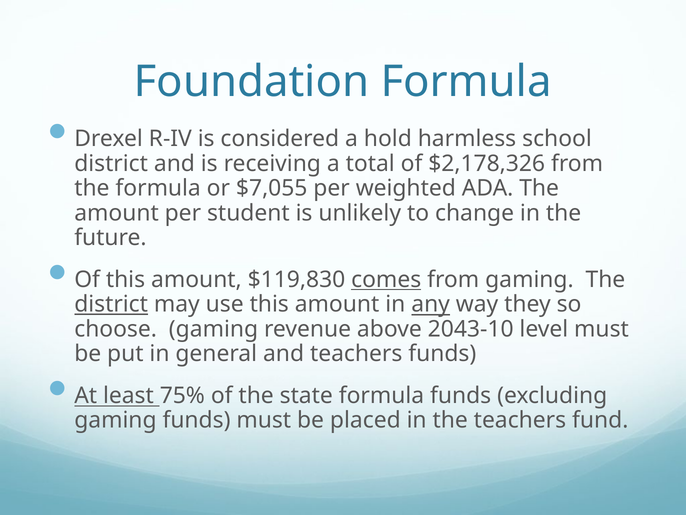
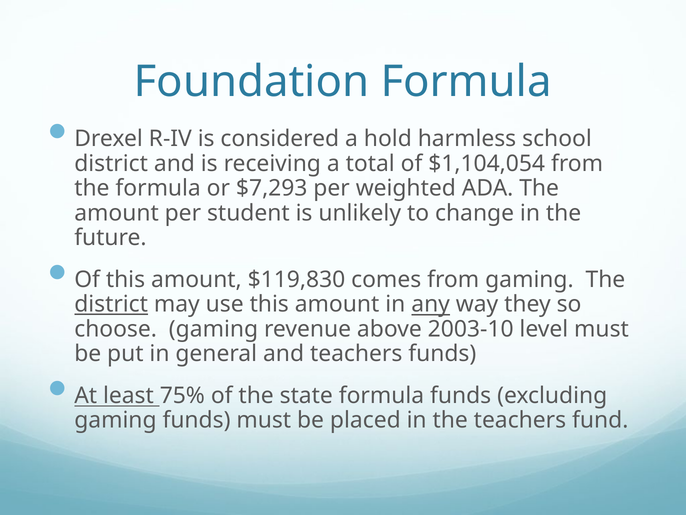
$2,178,326: $2,178,326 -> $1,104,054
$7,055: $7,055 -> $7,293
comes underline: present -> none
2043-10: 2043-10 -> 2003-10
